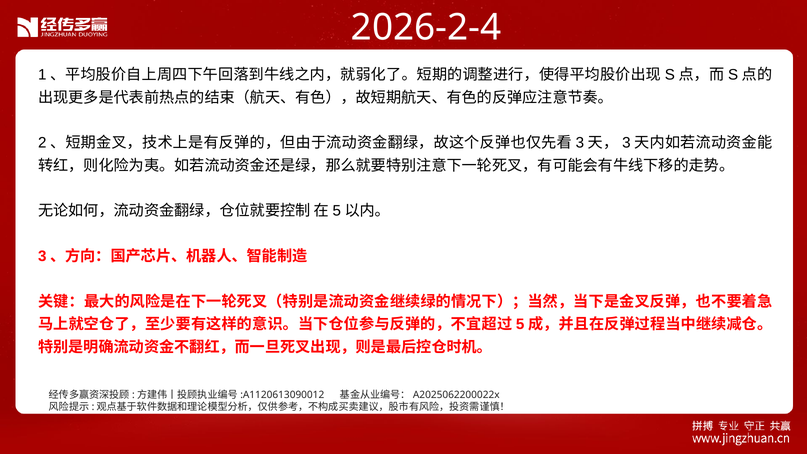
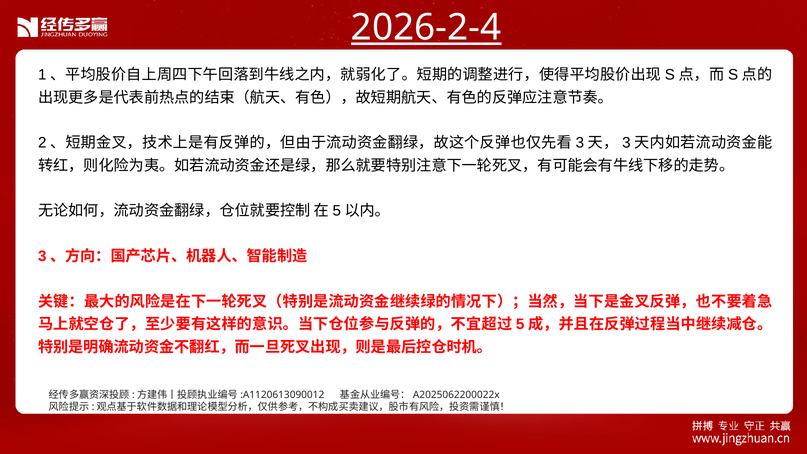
2026-2-4 underline: none -> present
